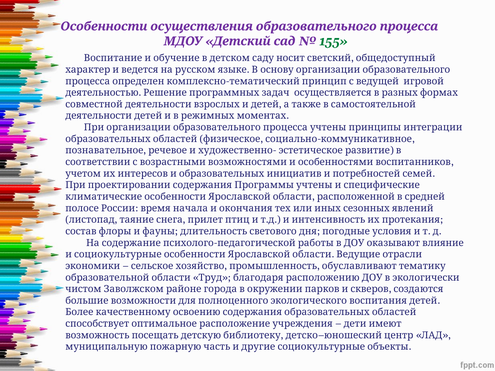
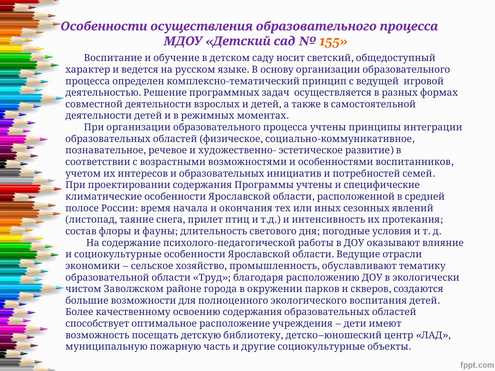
155 colour: green -> orange
